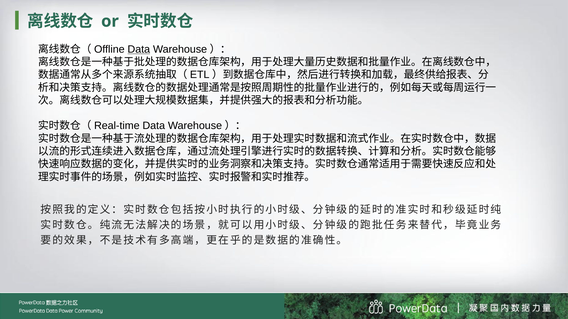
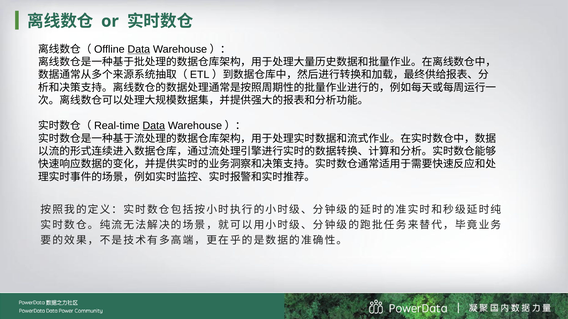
Data at (154, 126) underline: none -> present
